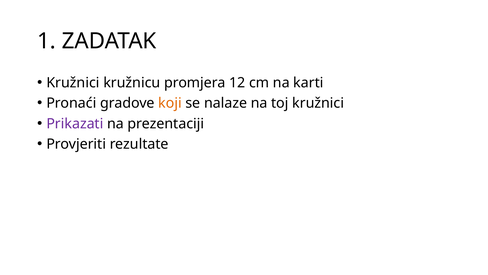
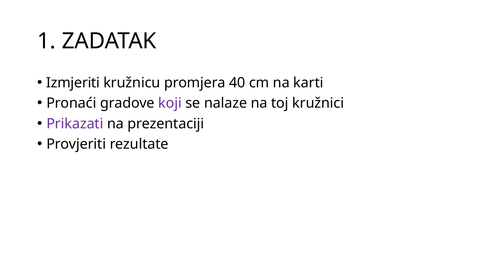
Kružnici at (73, 83): Kružnici -> Izmjeriti
12: 12 -> 40
koji colour: orange -> purple
